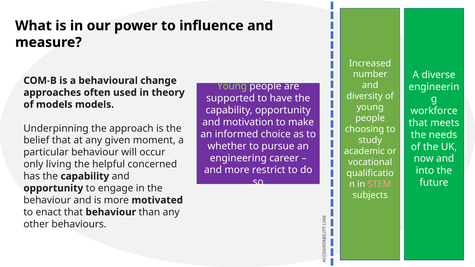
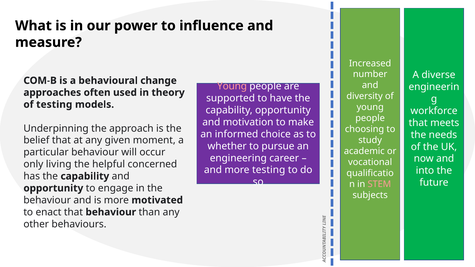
Young at (232, 86) colour: light green -> pink
of models: models -> testing
more restrict: restrict -> testing
